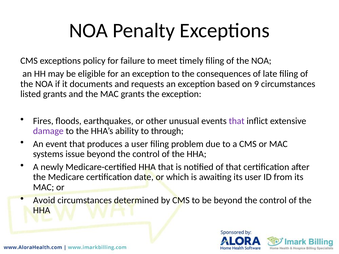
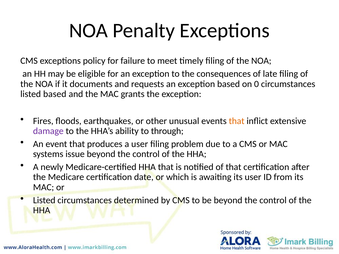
9: 9 -> 0
listed grants: grants -> based
that at (237, 121) colour: purple -> orange
Avoid at (44, 200): Avoid -> Listed
